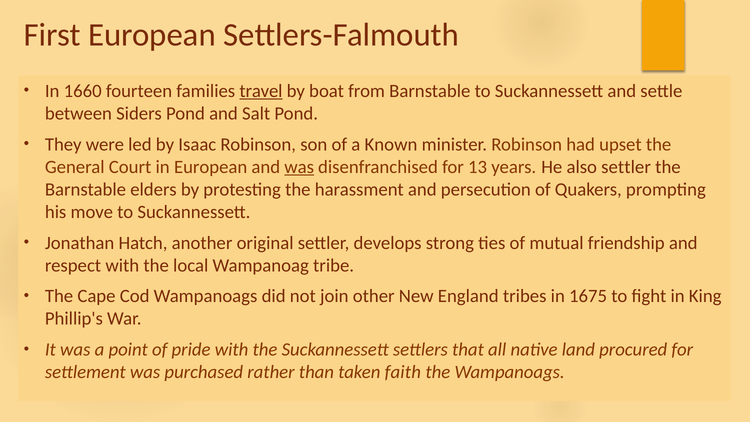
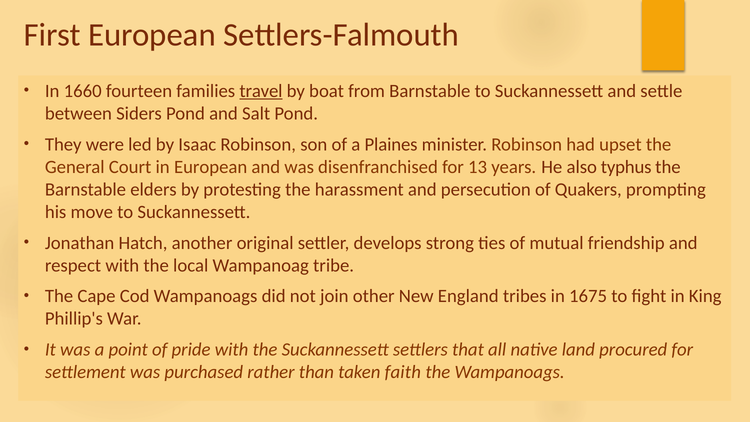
Known: Known -> Plaines
was at (299, 167) underline: present -> none
also settler: settler -> typhus
